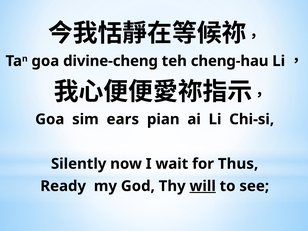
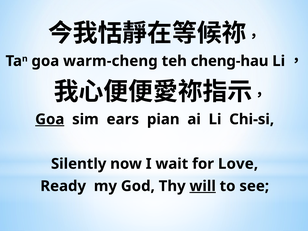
divine-cheng: divine-cheng -> warm-cheng
Goa at (50, 119) underline: none -> present
Thus: Thus -> Love
